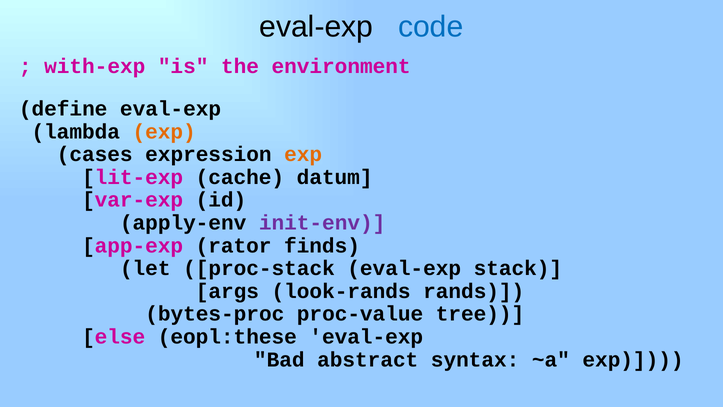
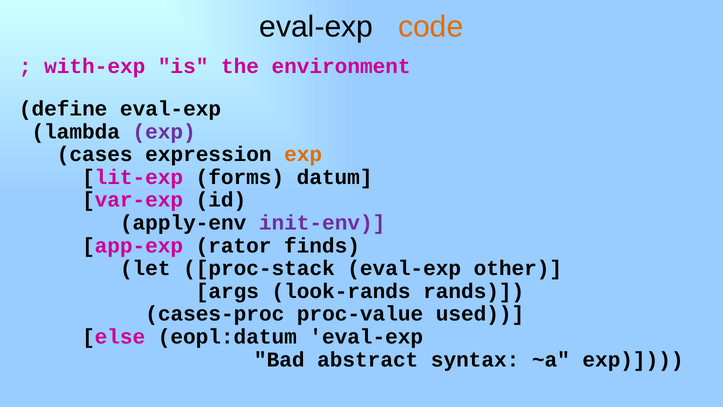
code colour: blue -> orange
exp at (164, 131) colour: orange -> purple
cache: cache -> forms
stack: stack -> other
bytes-proc: bytes-proc -> cases-proc
tree: tree -> used
eopl:these: eopl:these -> eopl:datum
